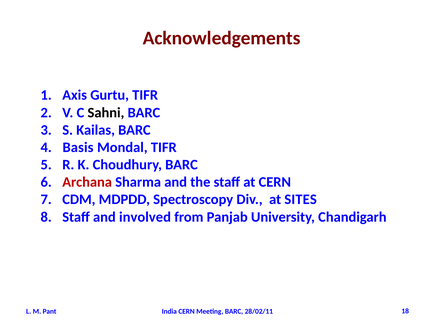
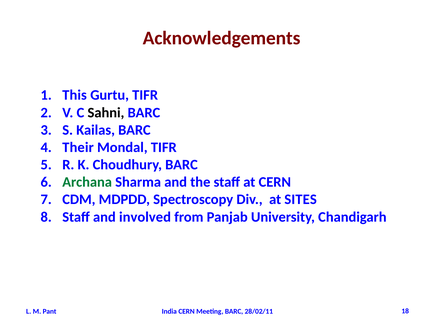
Axis: Axis -> This
Basis: Basis -> Their
Archana colour: red -> green
